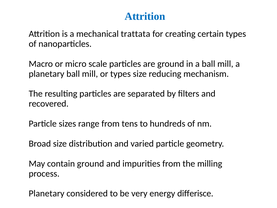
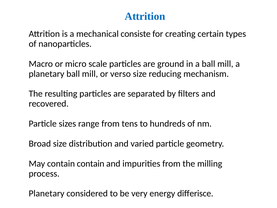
trattata: trattata -> consiste
or types: types -> verso
contain ground: ground -> contain
